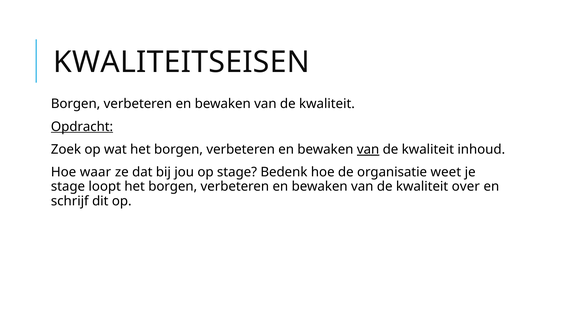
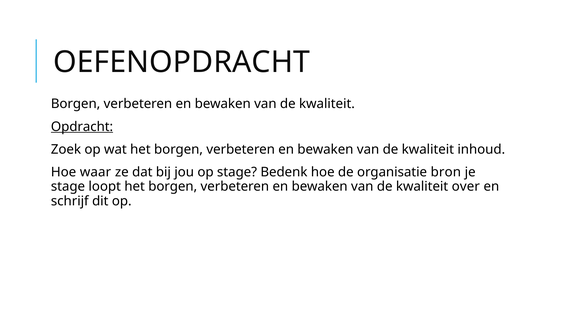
KWALITEITSEISEN: KWALITEITSEISEN -> OEFENOPDRACHT
van at (368, 150) underline: present -> none
weet: weet -> bron
